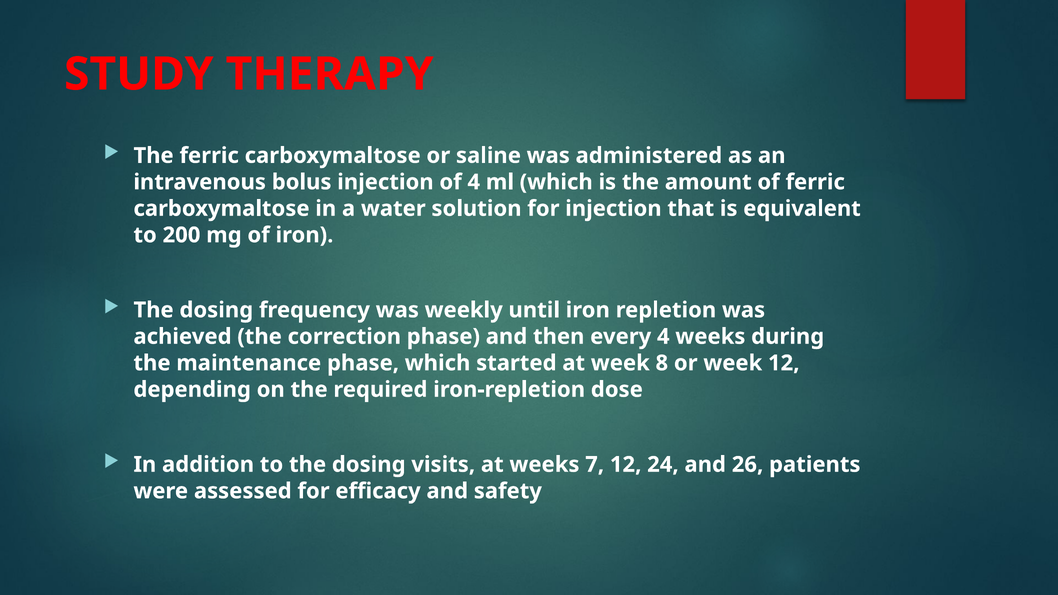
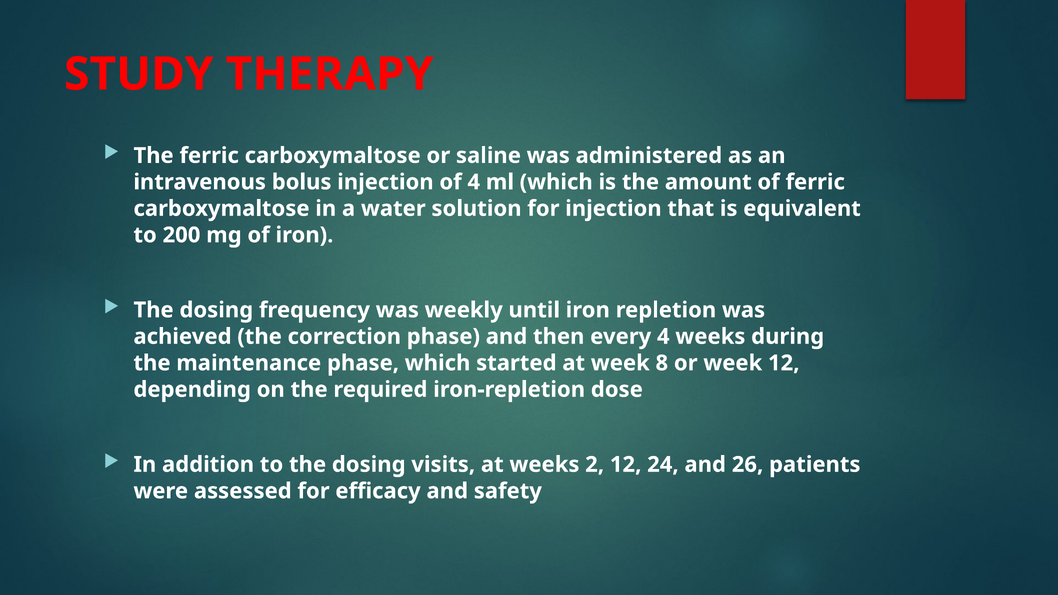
7: 7 -> 2
